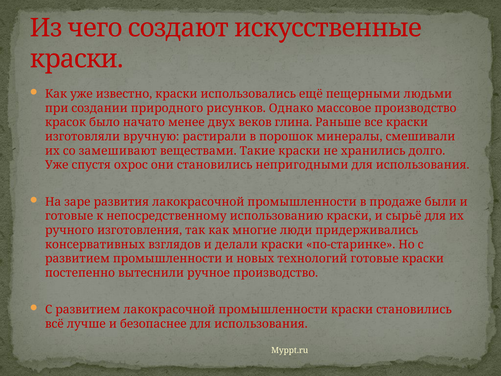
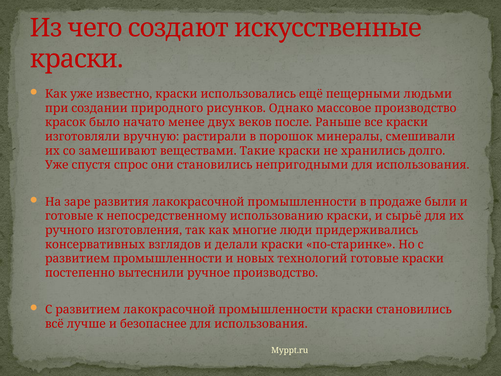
глина: глина -> после
охрос: охрос -> спрос
